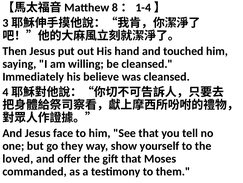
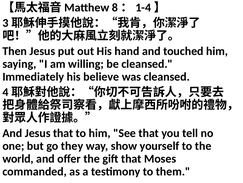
Jesus face: face -> that
loved: loved -> world
